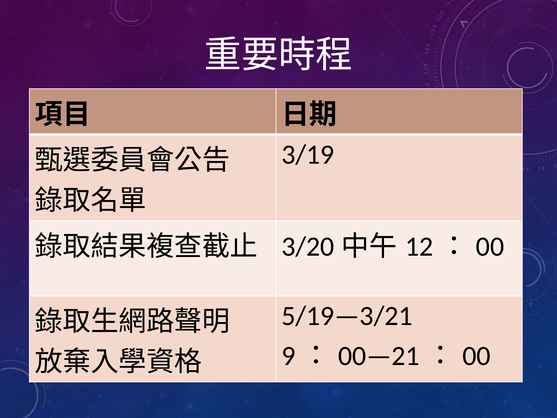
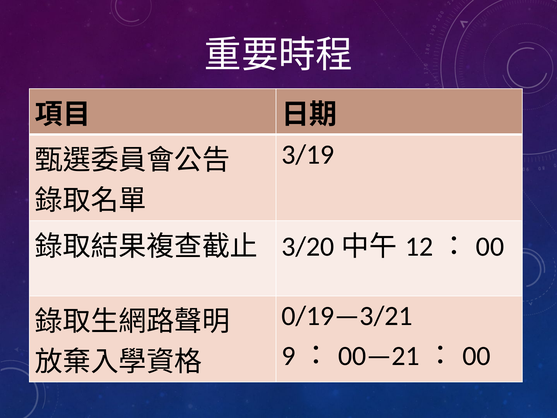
5/19—3/21: 5/19—3/21 -> 0/19—3/21
